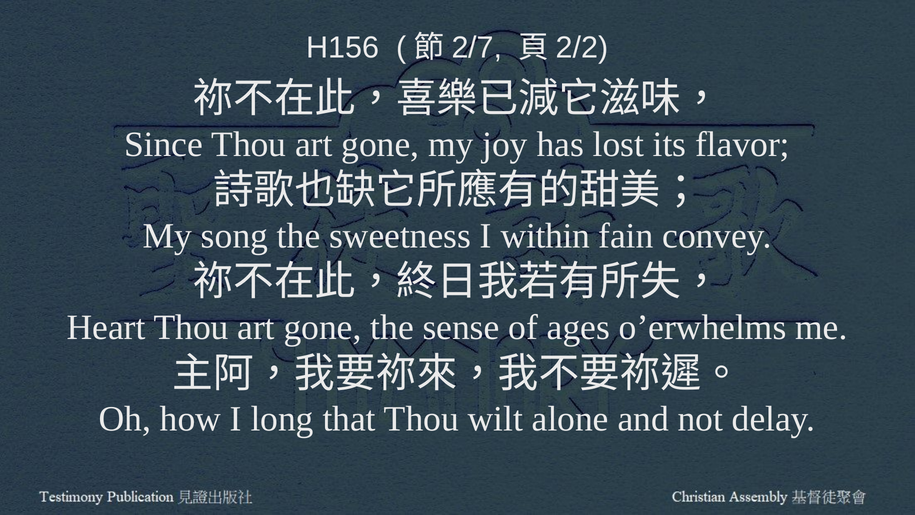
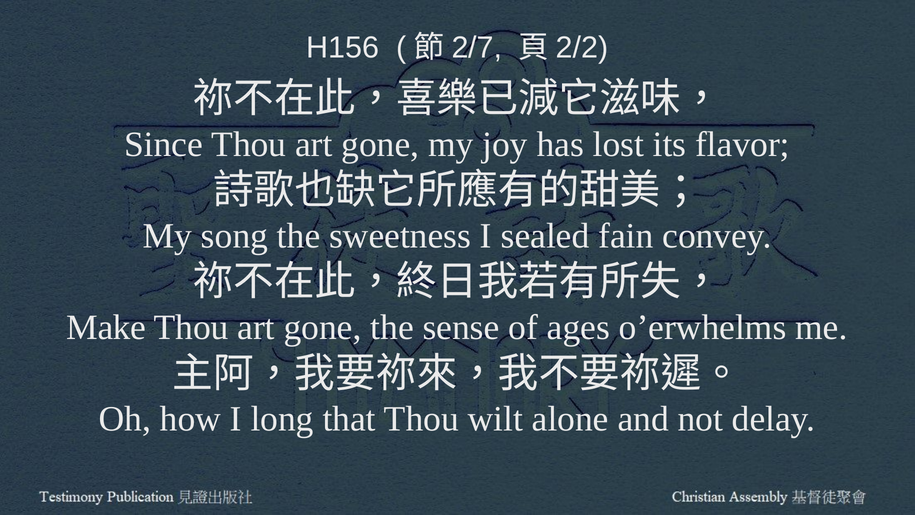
within: within -> sealed
Heart: Heart -> Make
